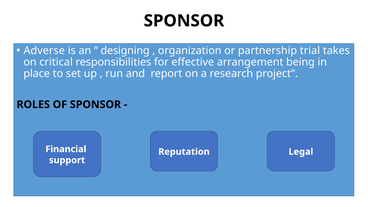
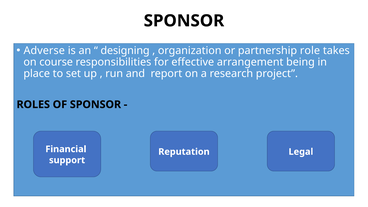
trial: trial -> role
critical: critical -> course
